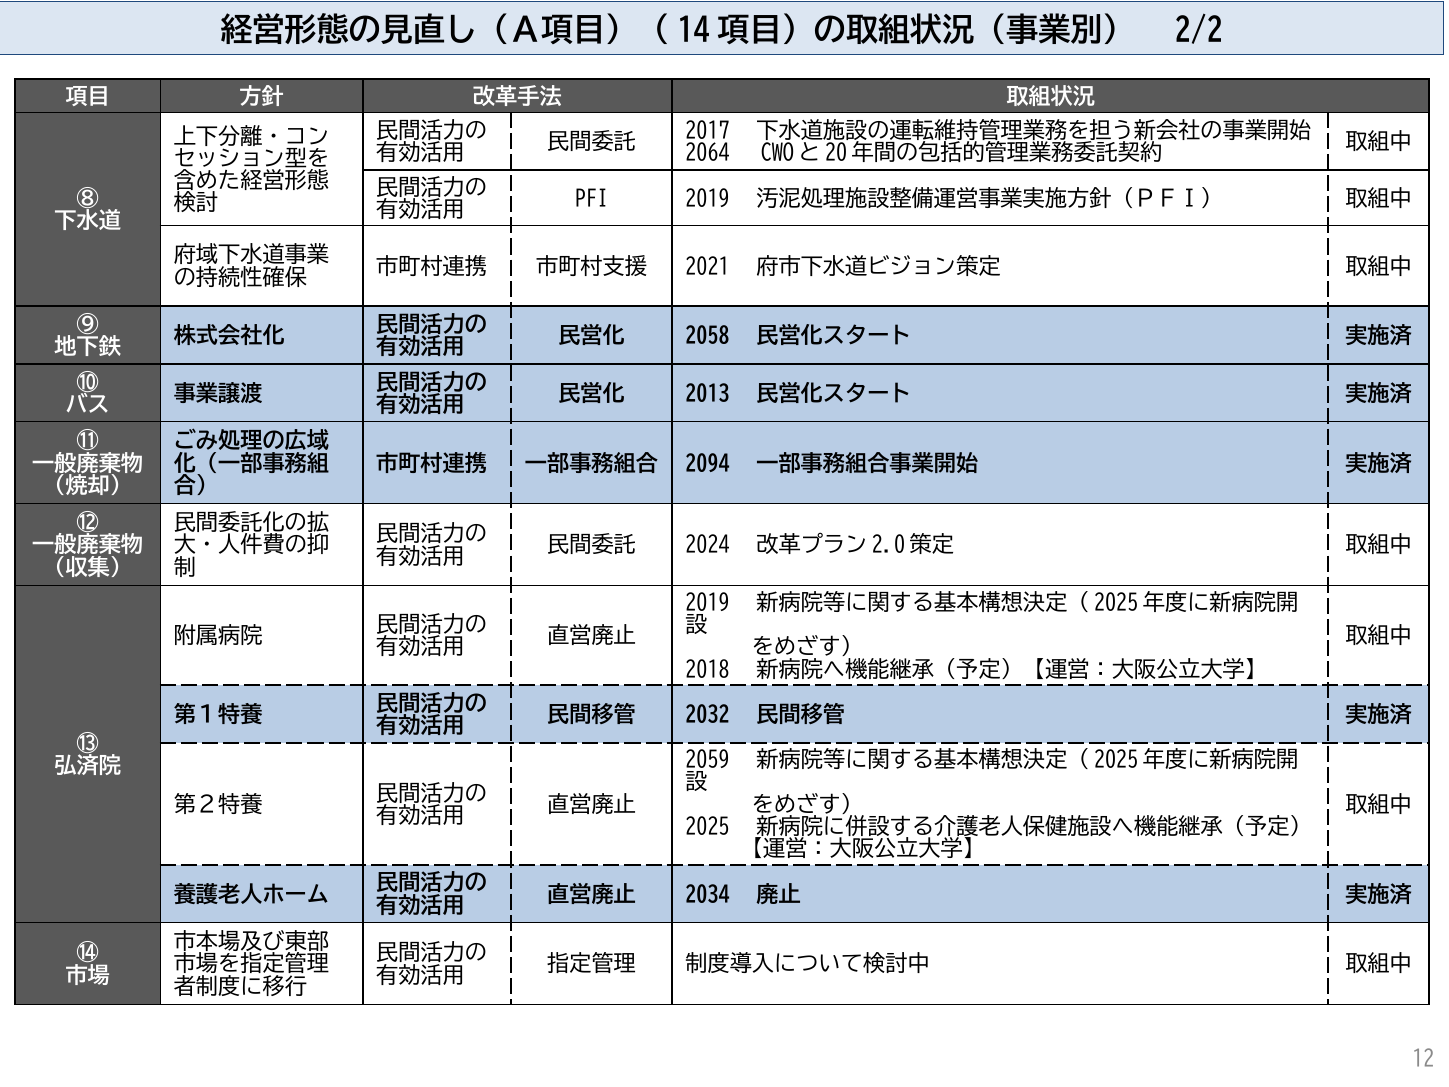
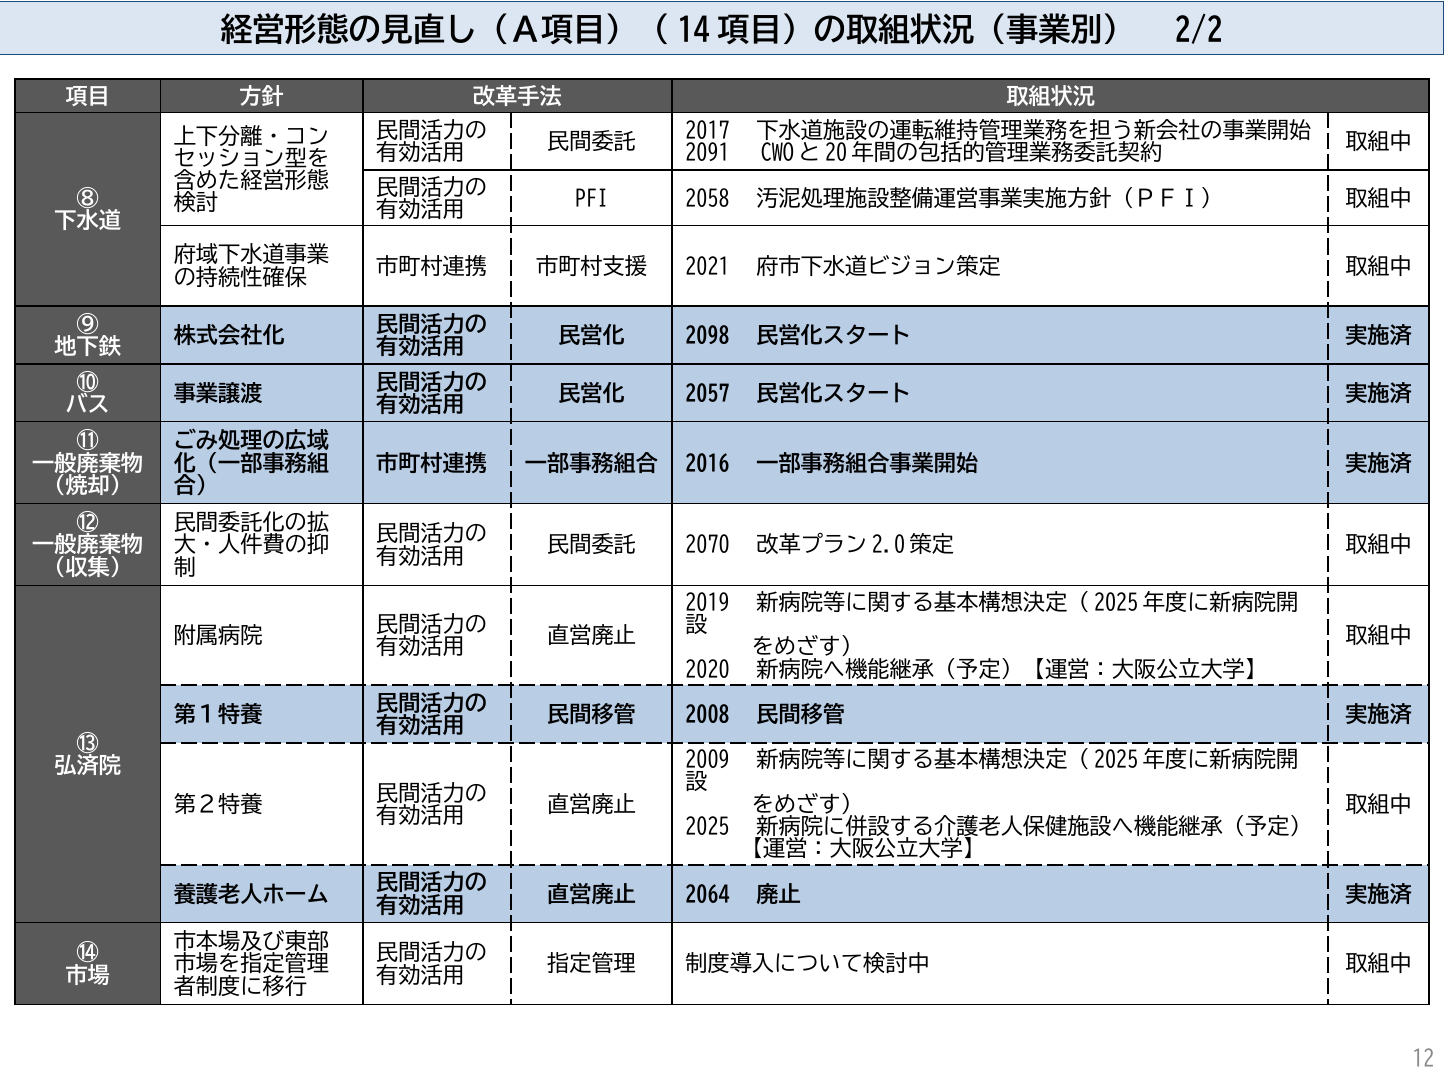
2064: 2064 -> 2091
PFI 2019: 2019 -> 2058
2058: 2058 -> 2098
2013: 2013 -> 2057
2094: 2094 -> 2016
2024: 2024 -> 2070
2018: 2018 -> 2020
2032: 2032 -> 2008
2059: 2059 -> 2009
2034: 2034 -> 2064
